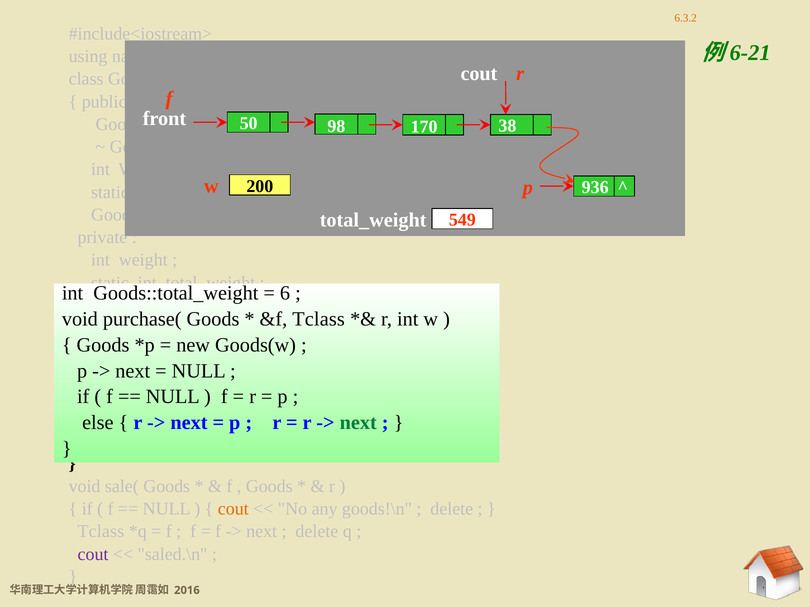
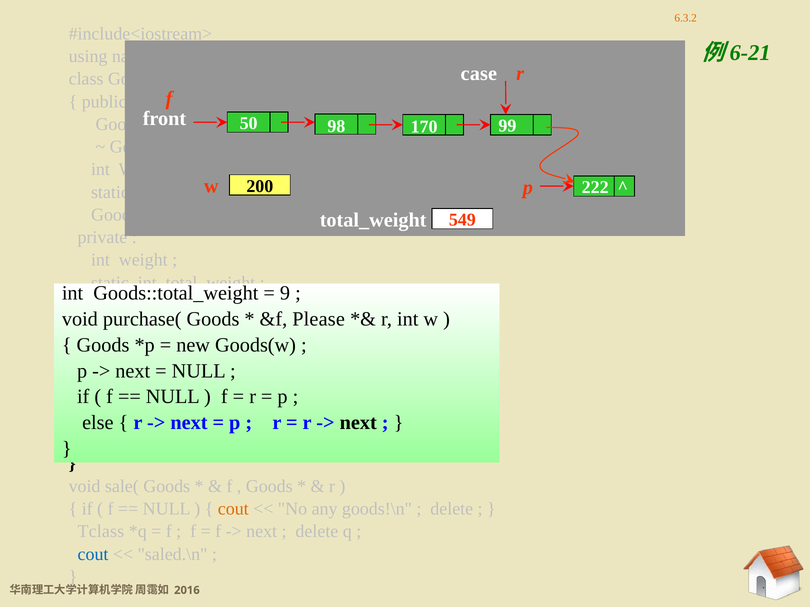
cout at (479, 73): cout -> case
38: 38 -> 99
936: 936 -> 222
6: 6 -> 9
Tclass at (319, 319): Tclass -> Please
next at (358, 423) colour: green -> black
cout at (93, 555) colour: purple -> blue
